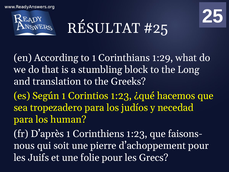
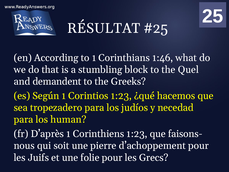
1:29: 1:29 -> 1:46
Long: Long -> Quel
translation: translation -> demandent
